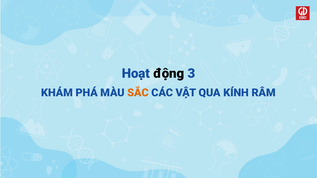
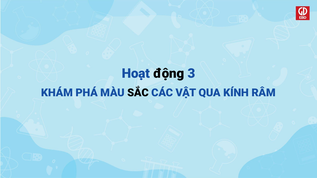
SẮC colour: orange -> black
